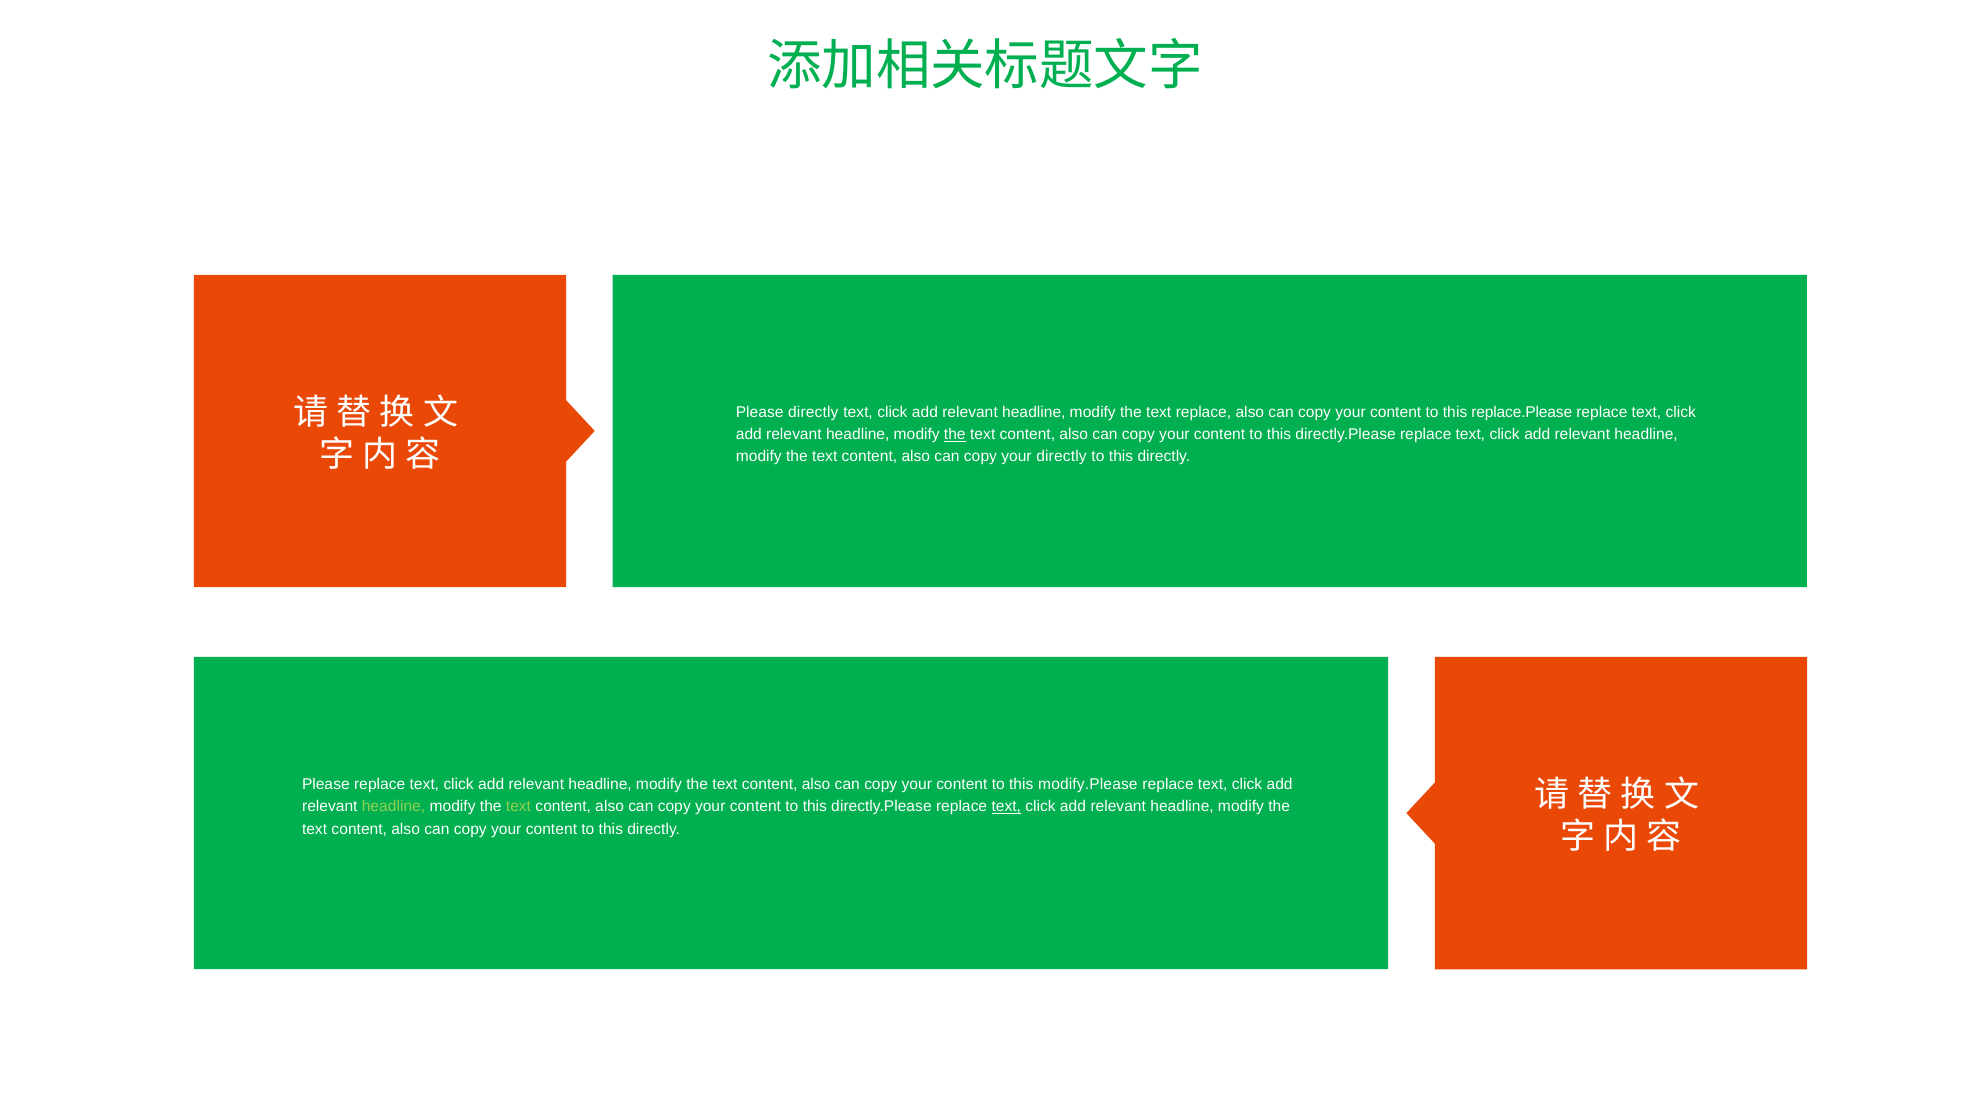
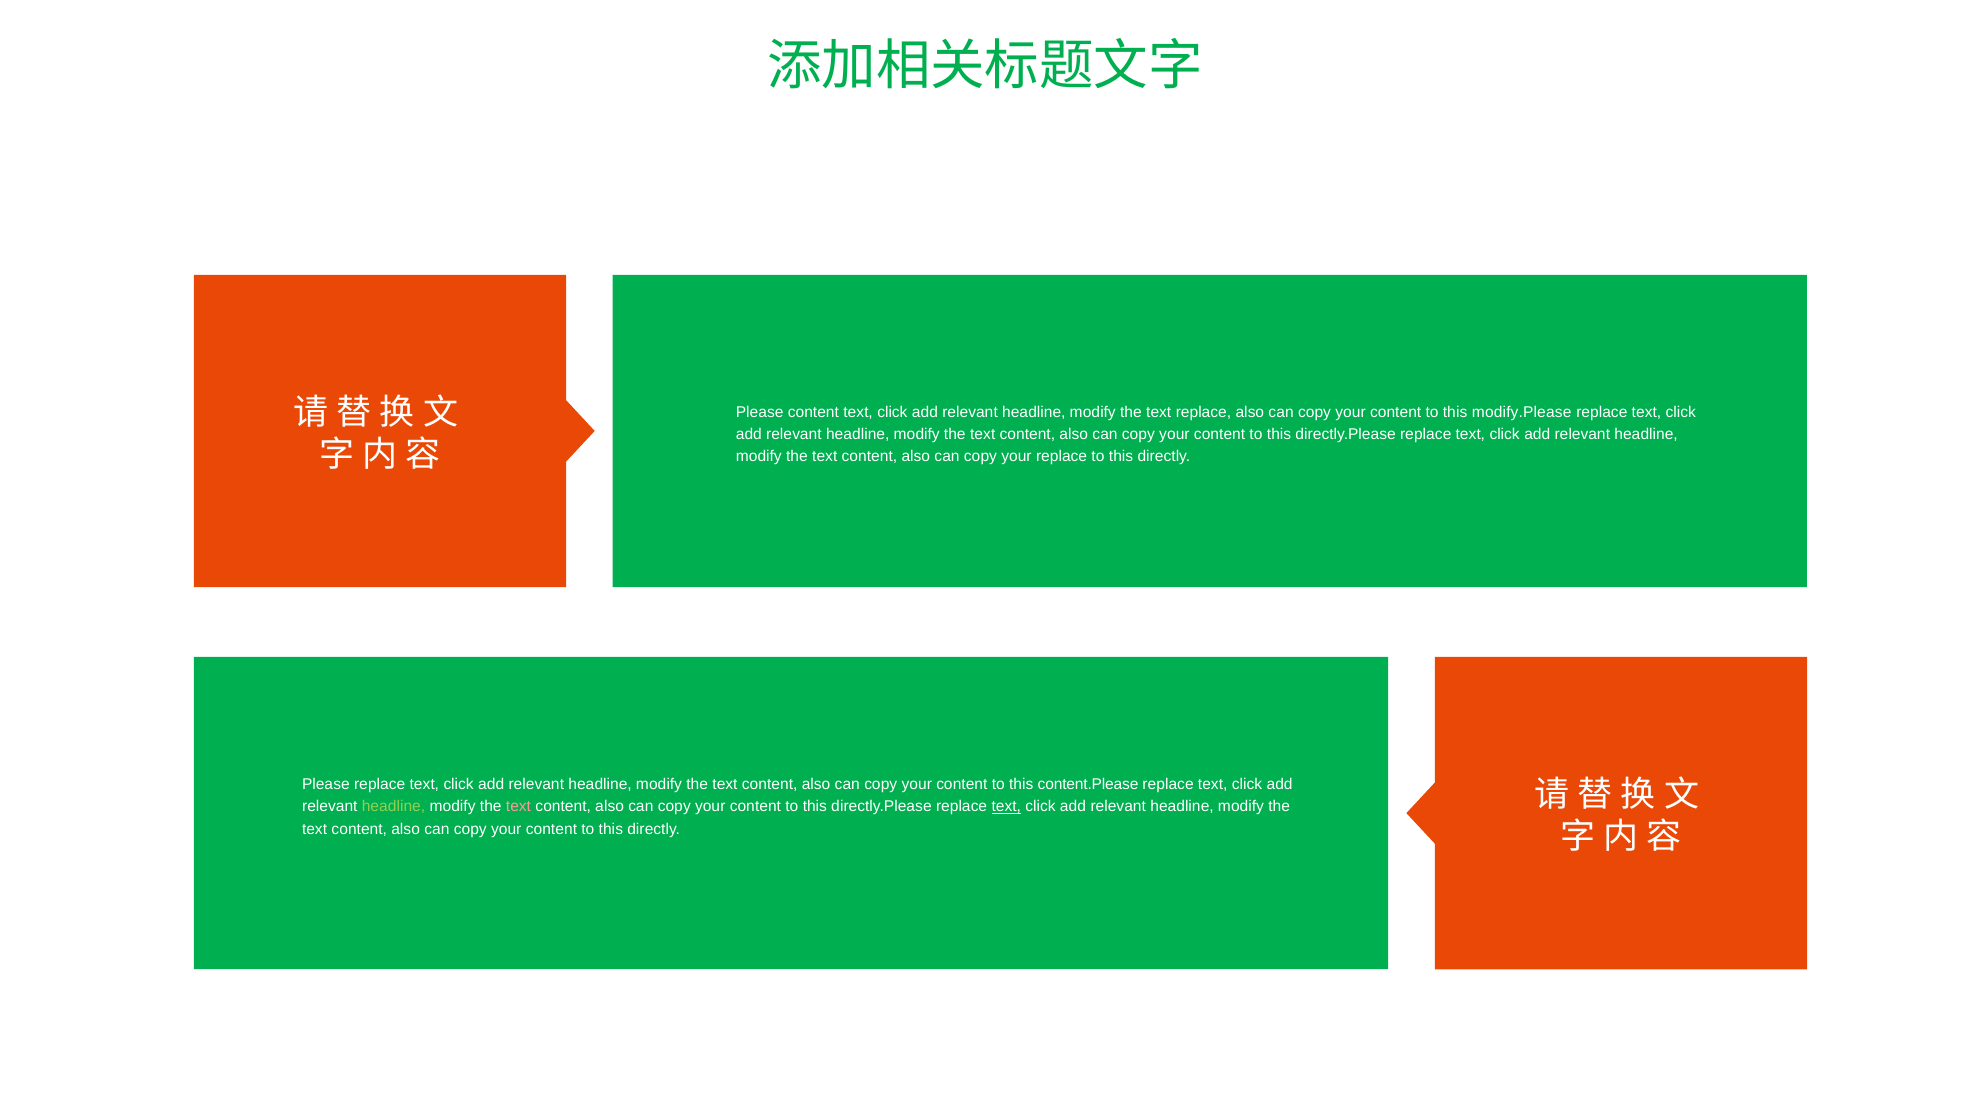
Please directly: directly -> content
replace.Please: replace.Please -> modify.Please
the at (955, 435) underline: present -> none
your directly: directly -> replace
modify.Please: modify.Please -> content.Please
text at (518, 807) colour: light green -> pink
